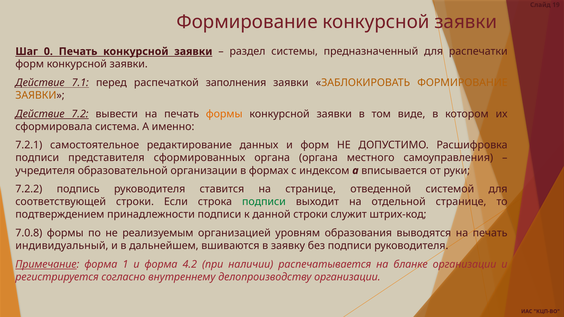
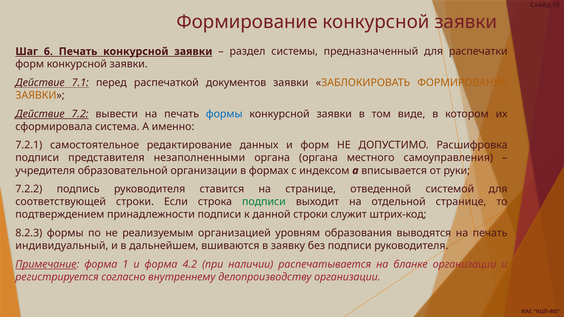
0: 0 -> 6
заполнения: заполнения -> документов
формы at (224, 114) colour: orange -> blue
сформированных: сформированных -> незаполненными
7.0.8: 7.0.8 -> 8.2.3
